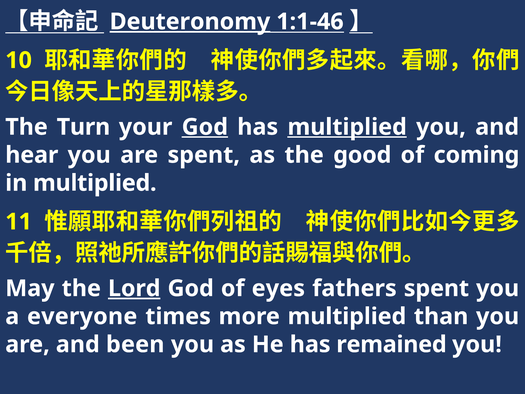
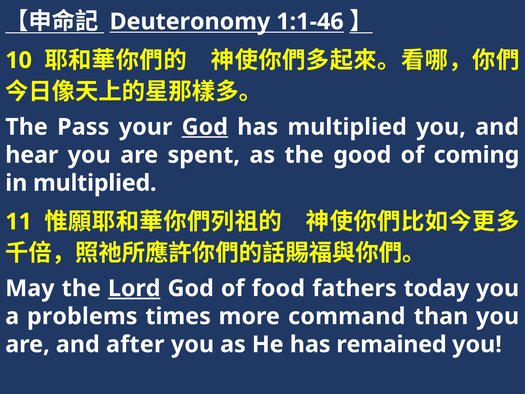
Deuteronomy underline: present -> none
Turn: Turn -> Pass
multiplied at (347, 127) underline: present -> none
eyes: eyes -> food
fathers spent: spent -> today
everyone: everyone -> problems
more multiplied: multiplied -> command
been: been -> after
